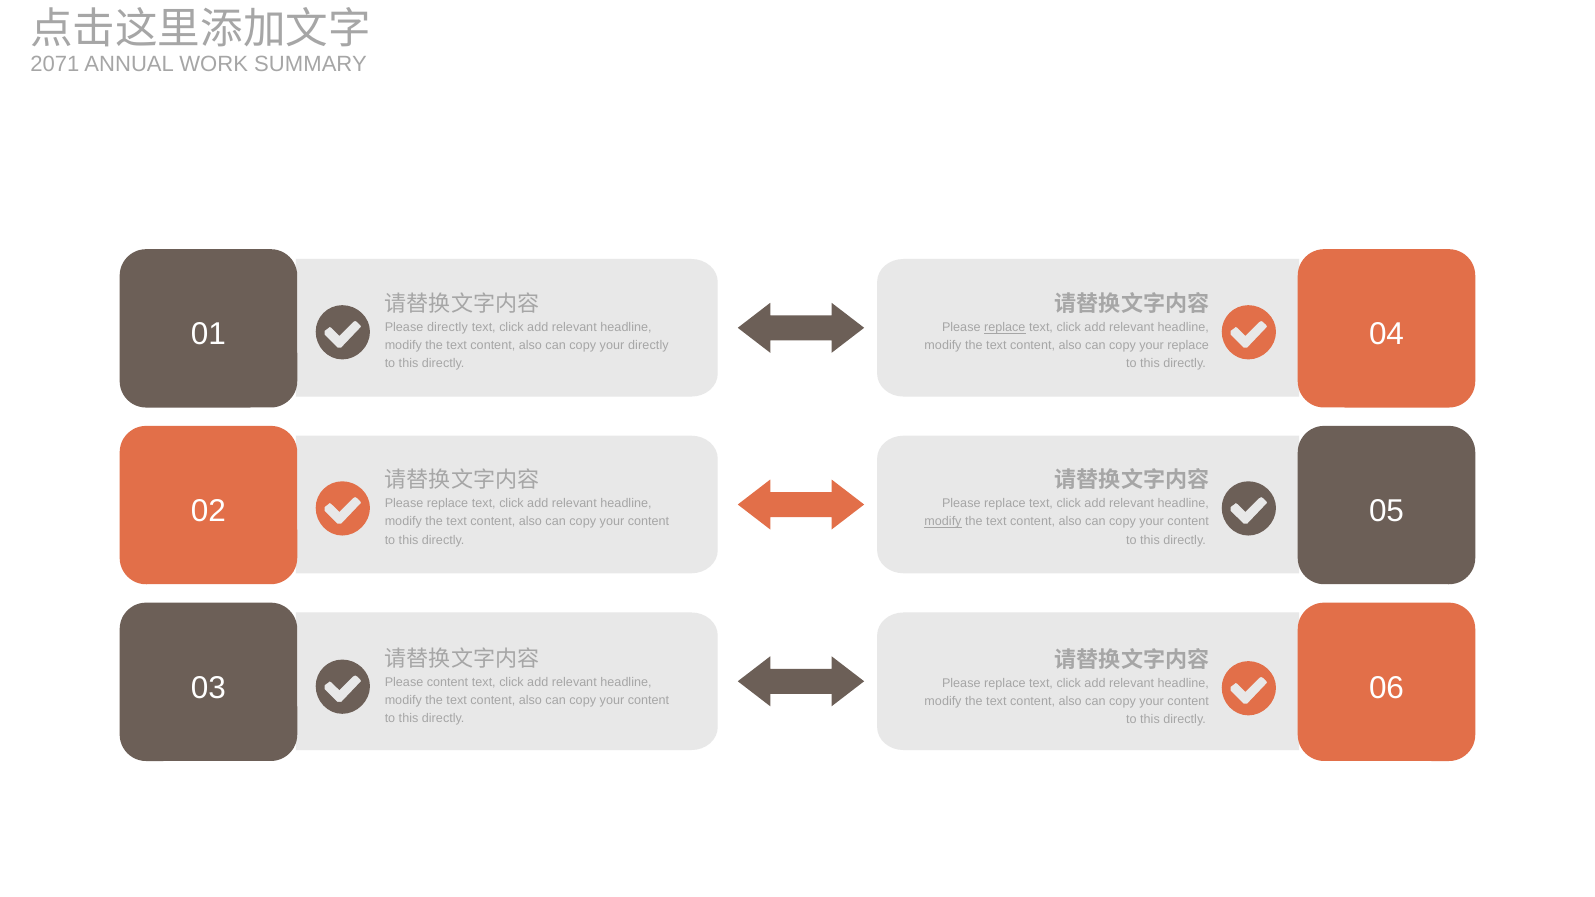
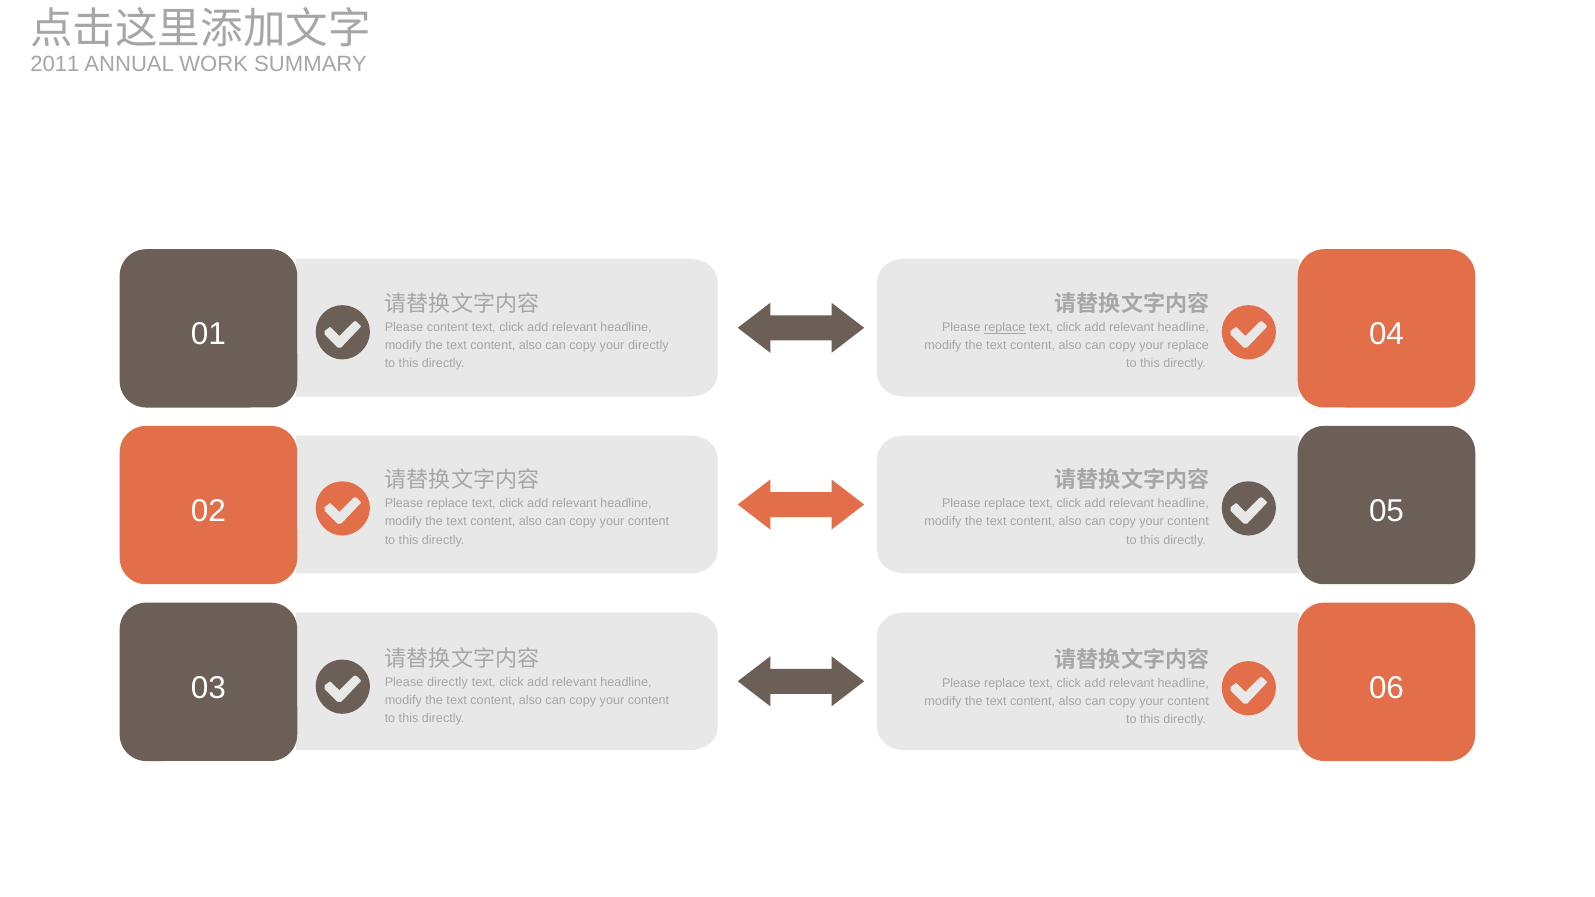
2071: 2071 -> 2011
Please directly: directly -> content
modify at (943, 522) underline: present -> none
Please content: content -> directly
